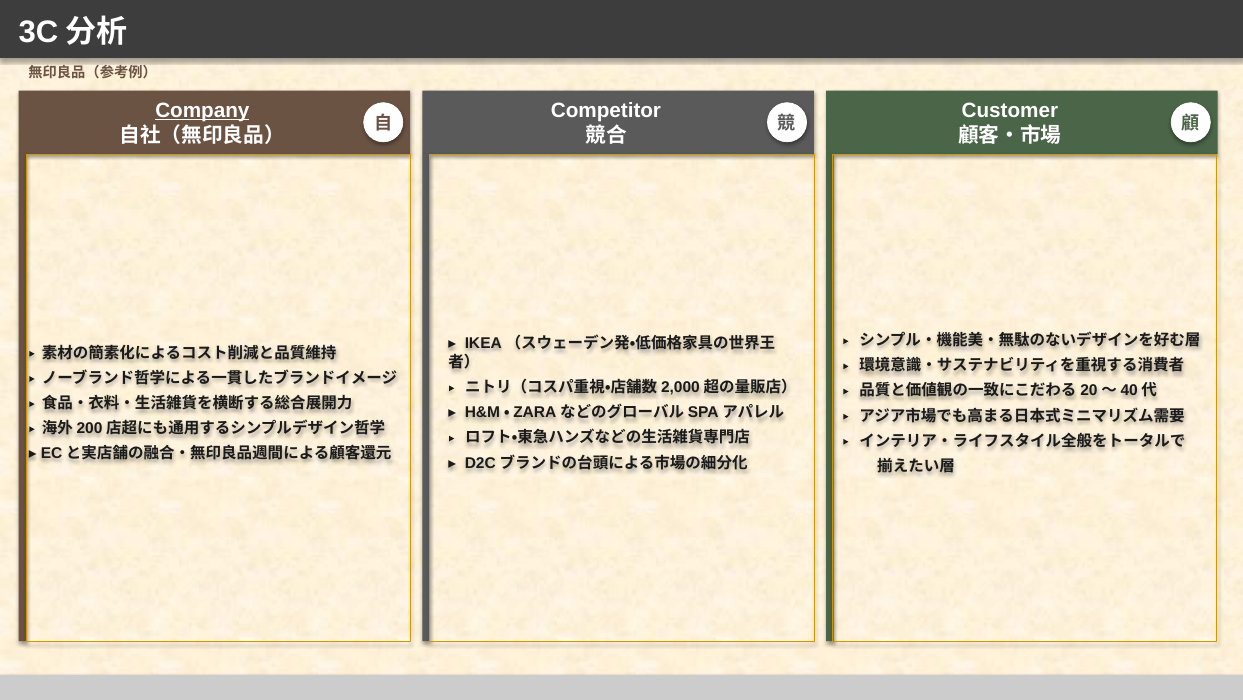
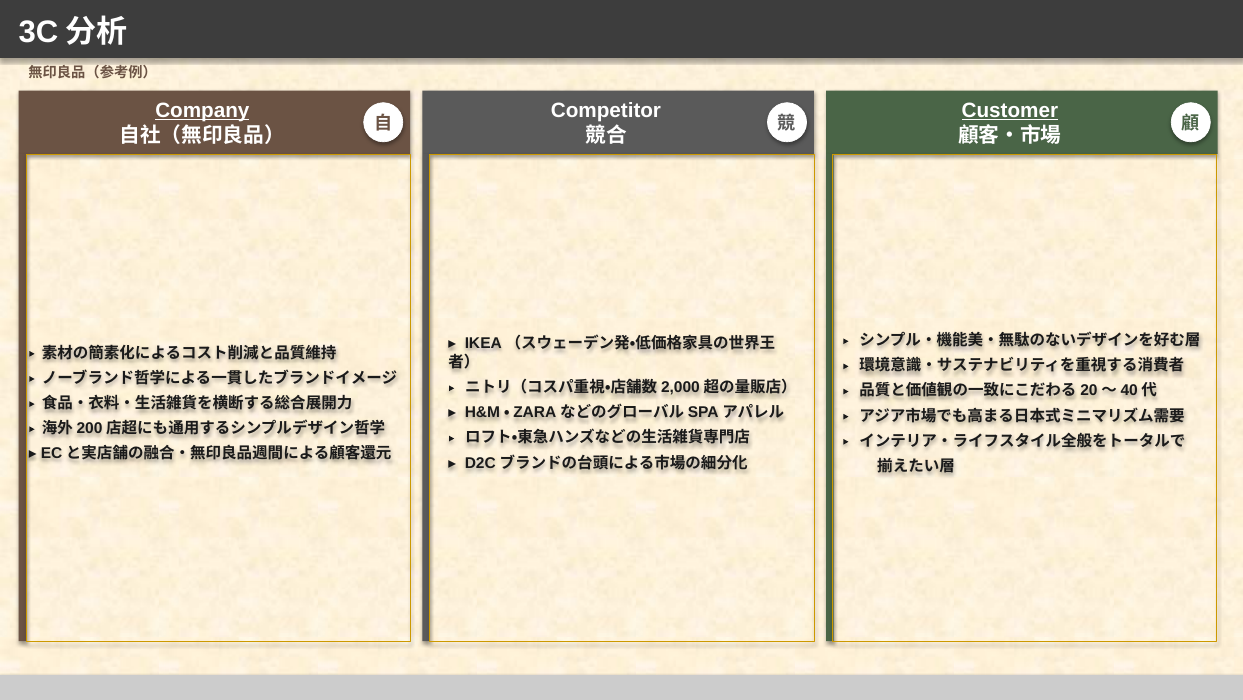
Customer underline: none -> present
